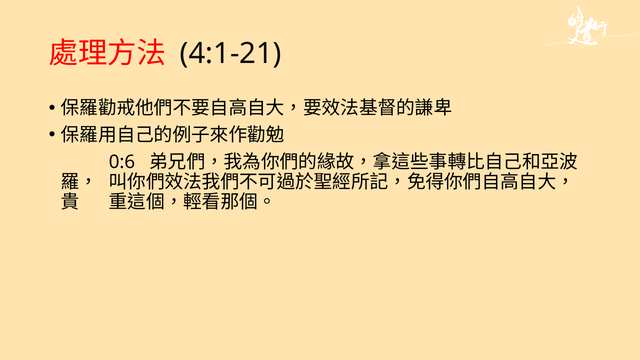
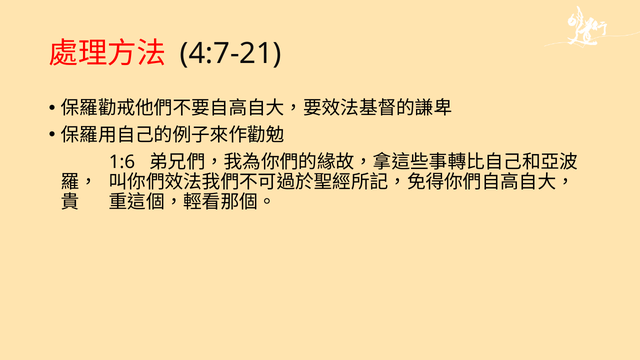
4:1-21: 4:1-21 -> 4:7-21
0:6: 0:6 -> 1:6
